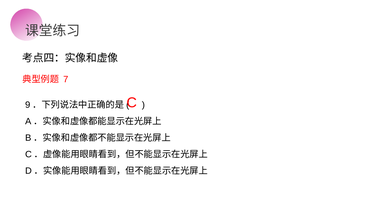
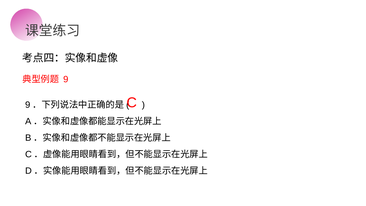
7: 7 -> 9
